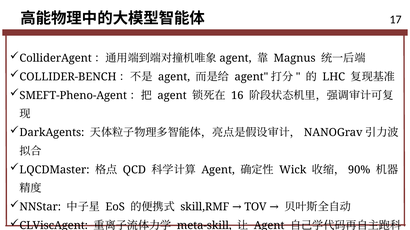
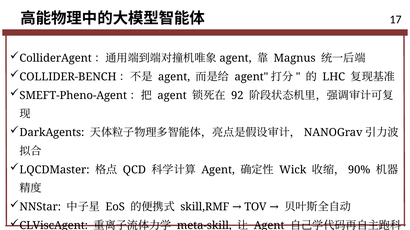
16: 16 -> 92
